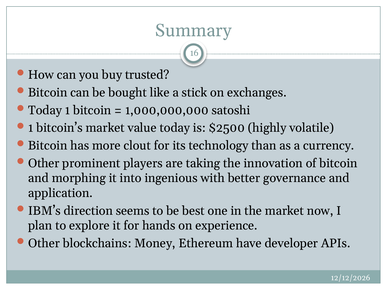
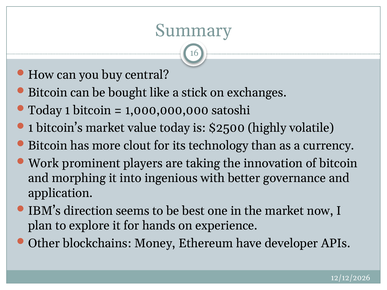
trusted: trusted -> central
Other at (44, 163): Other -> Work
